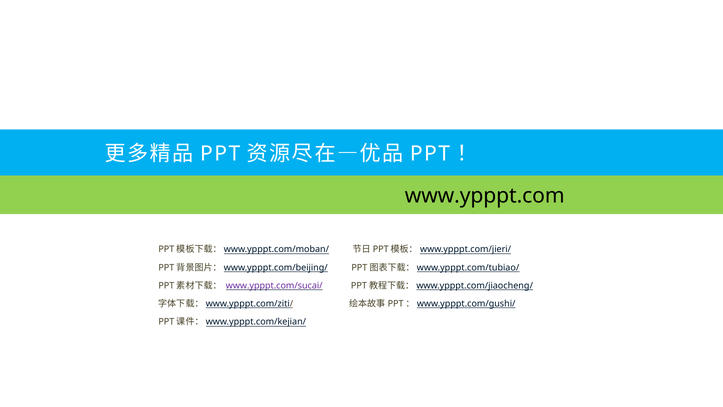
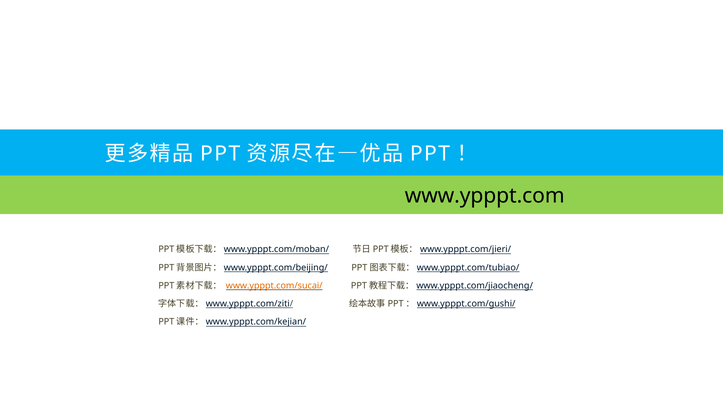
www.ypppt.com/sucai/ colour: purple -> orange
